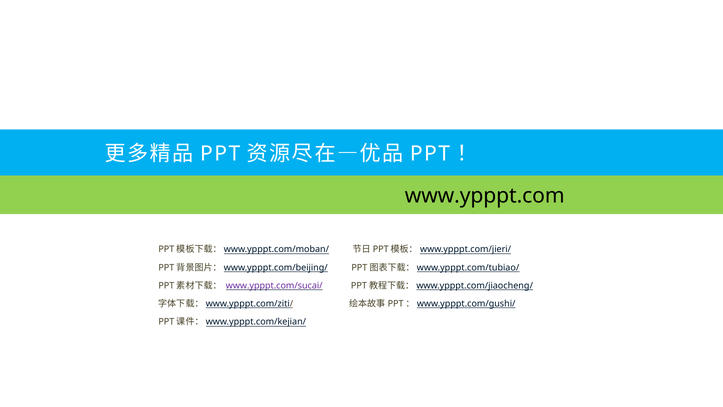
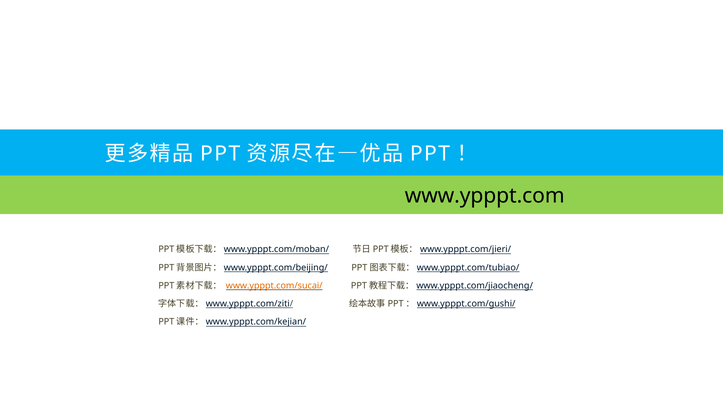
www.ypppt.com/sucai/ colour: purple -> orange
